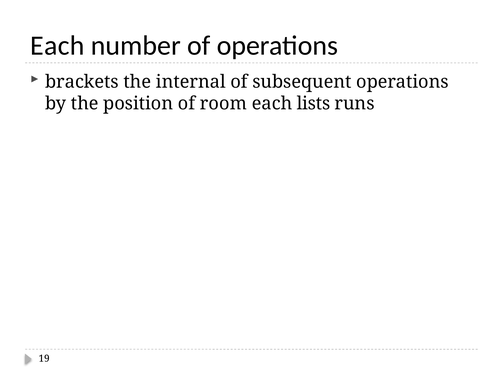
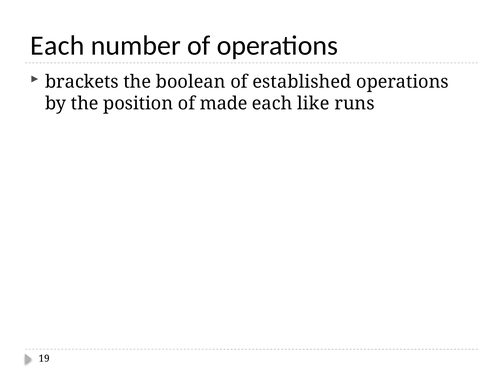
internal: internal -> boolean
subsequent: subsequent -> established
room: room -> made
lists: lists -> like
